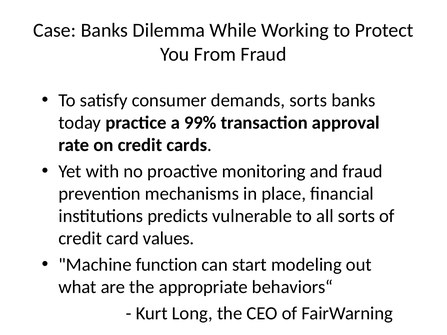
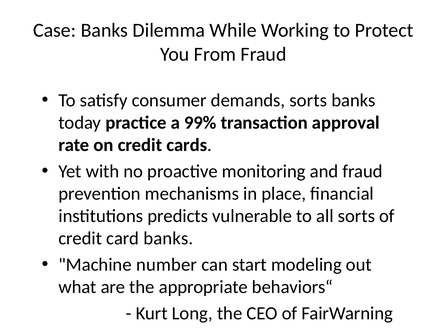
card values: values -> banks
function: function -> number
